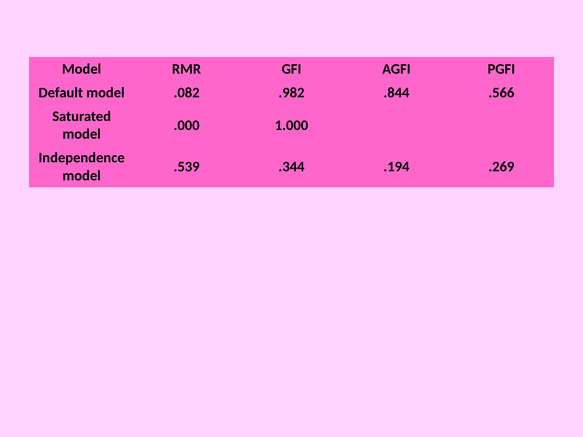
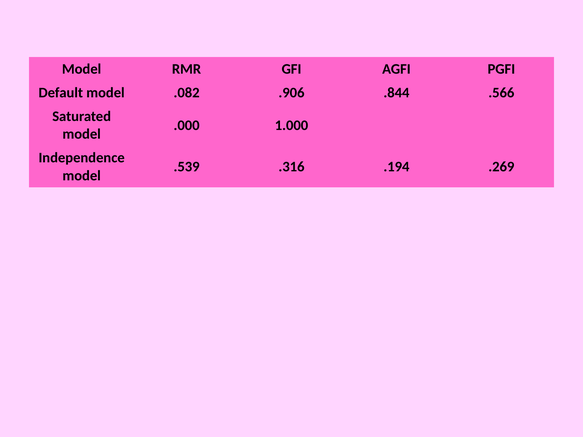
.982: .982 -> .906
.344: .344 -> .316
